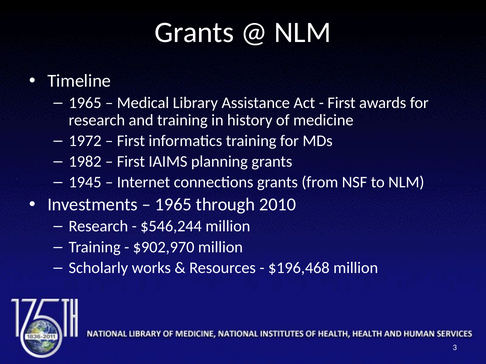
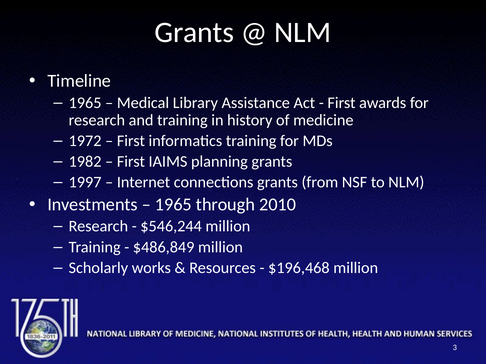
1945: 1945 -> 1997
$902,970: $902,970 -> $486,849
